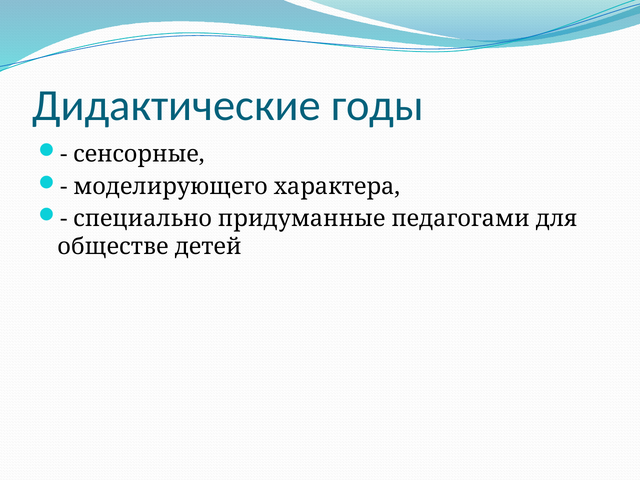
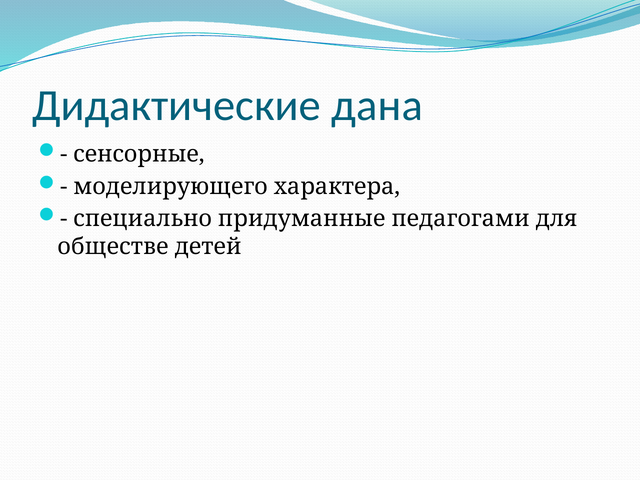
годы: годы -> дана
